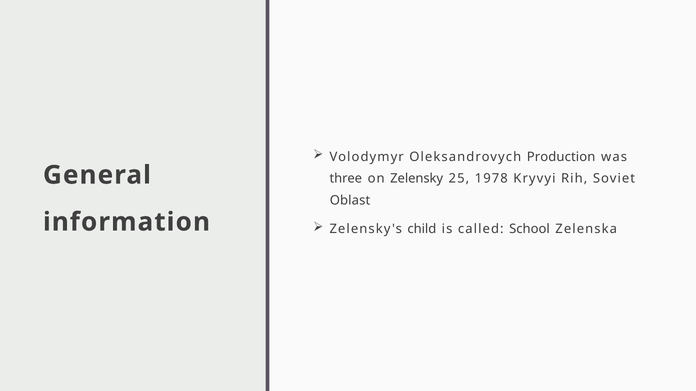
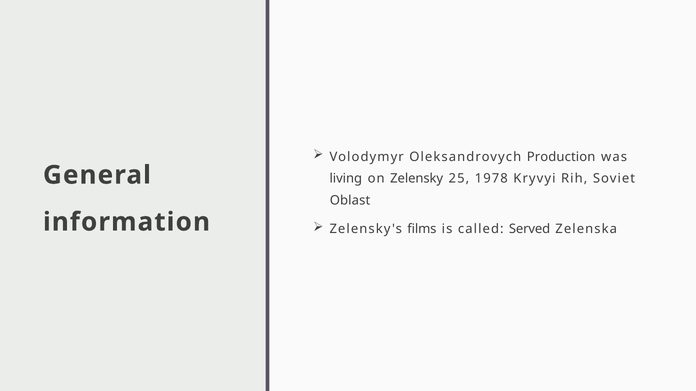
three: three -> living
child: child -> films
School: School -> Served
